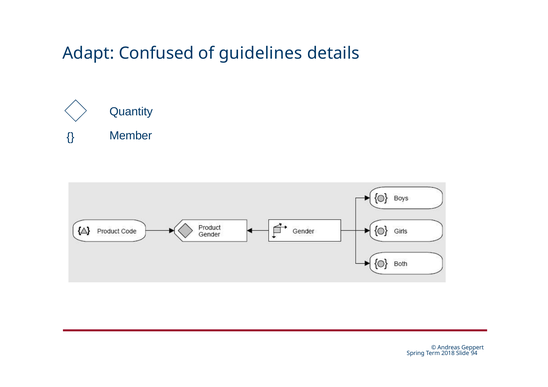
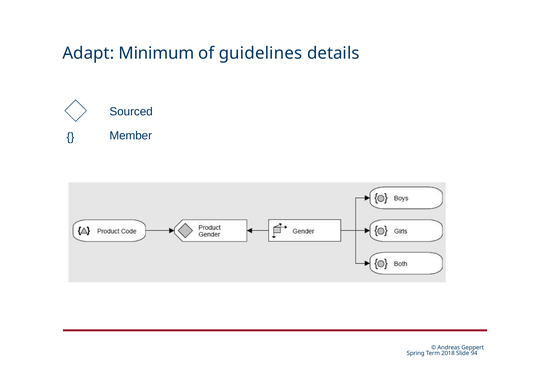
Confused: Confused -> Minimum
Quantity: Quantity -> Sourced
